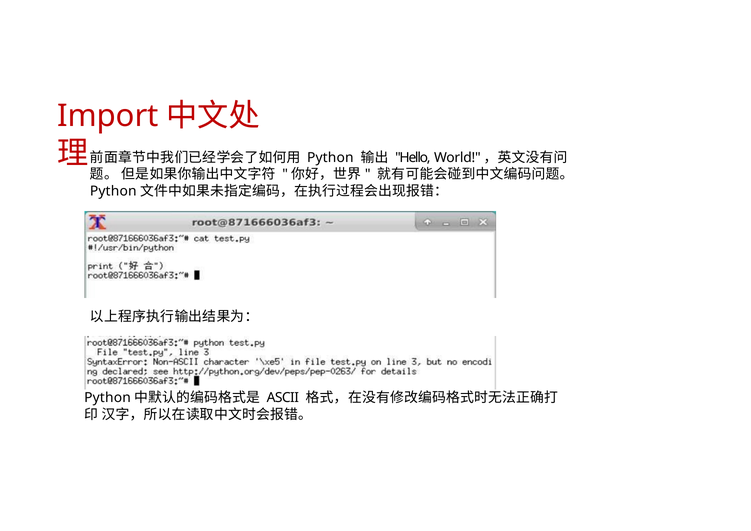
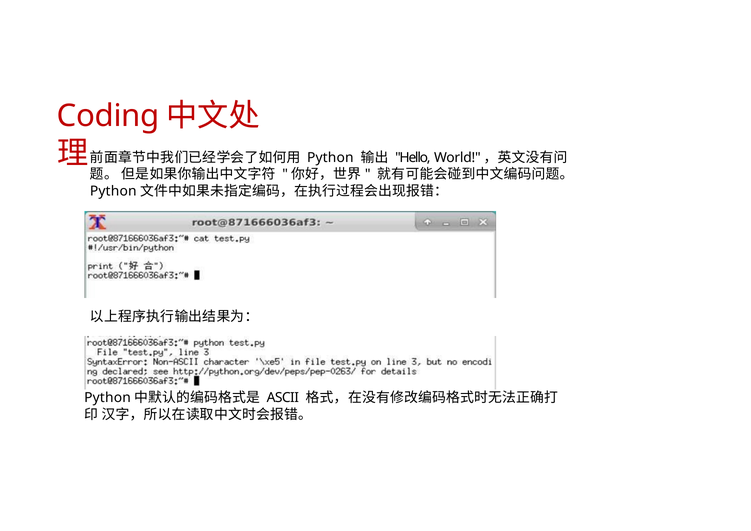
Import: Import -> Coding
